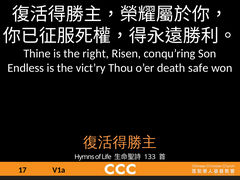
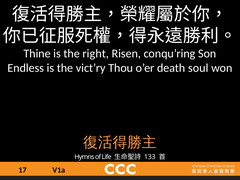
safe: safe -> soul
